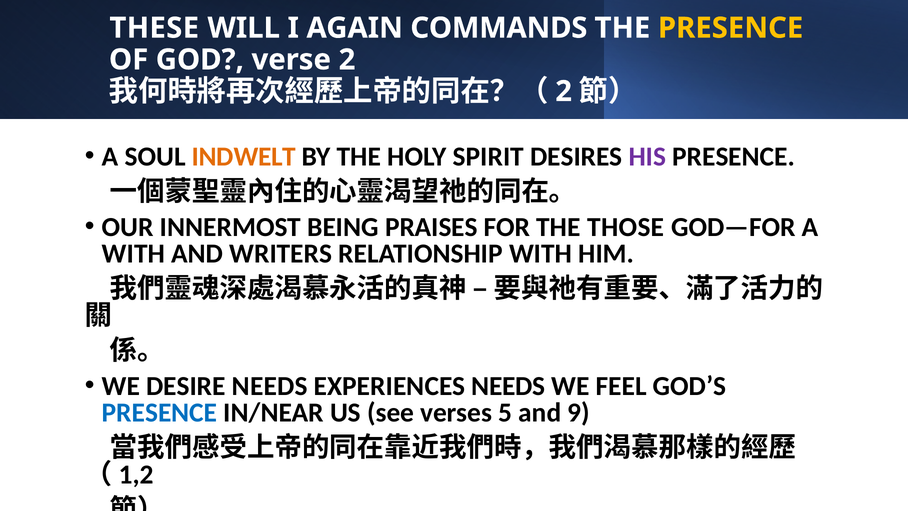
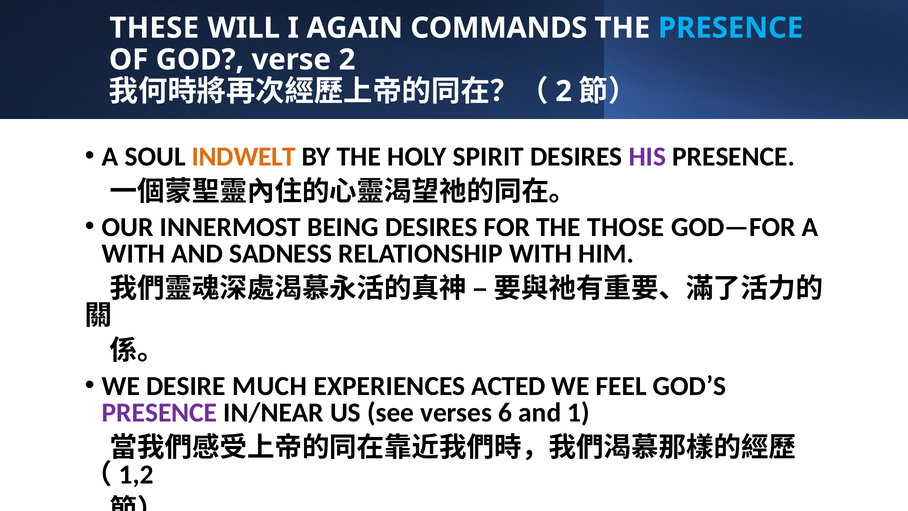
PRESENCE at (731, 28) colour: yellow -> light blue
BEING PRAISES: PRAISES -> DESIRES
WRITERS: WRITERS -> SADNESS
DESIRE NEEDS: NEEDS -> MUCH
EXPERIENCES NEEDS: NEEDS -> ACTED
PRESENCE at (160, 412) colour: blue -> purple
5: 5 -> 6
9: 9 -> 1
